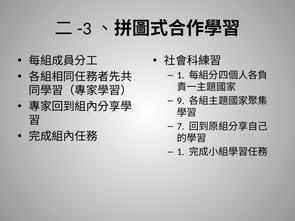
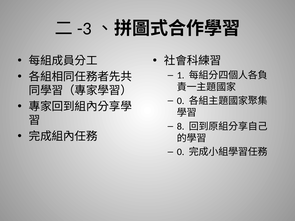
9 at (181, 101): 9 -> 0
7: 7 -> 8
1 at (181, 152): 1 -> 0
